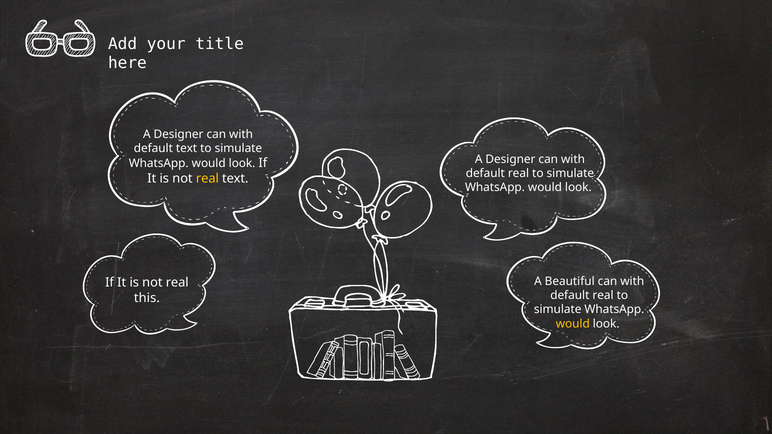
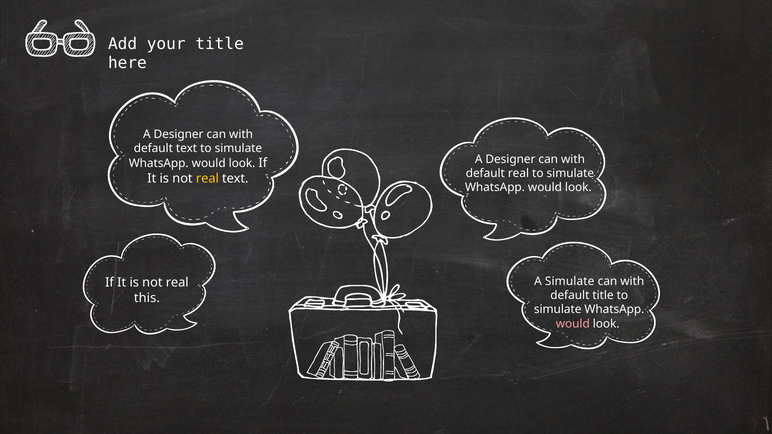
A Beautiful: Beautiful -> Simulate
real at (603, 296): real -> title
would at (573, 324) colour: yellow -> pink
